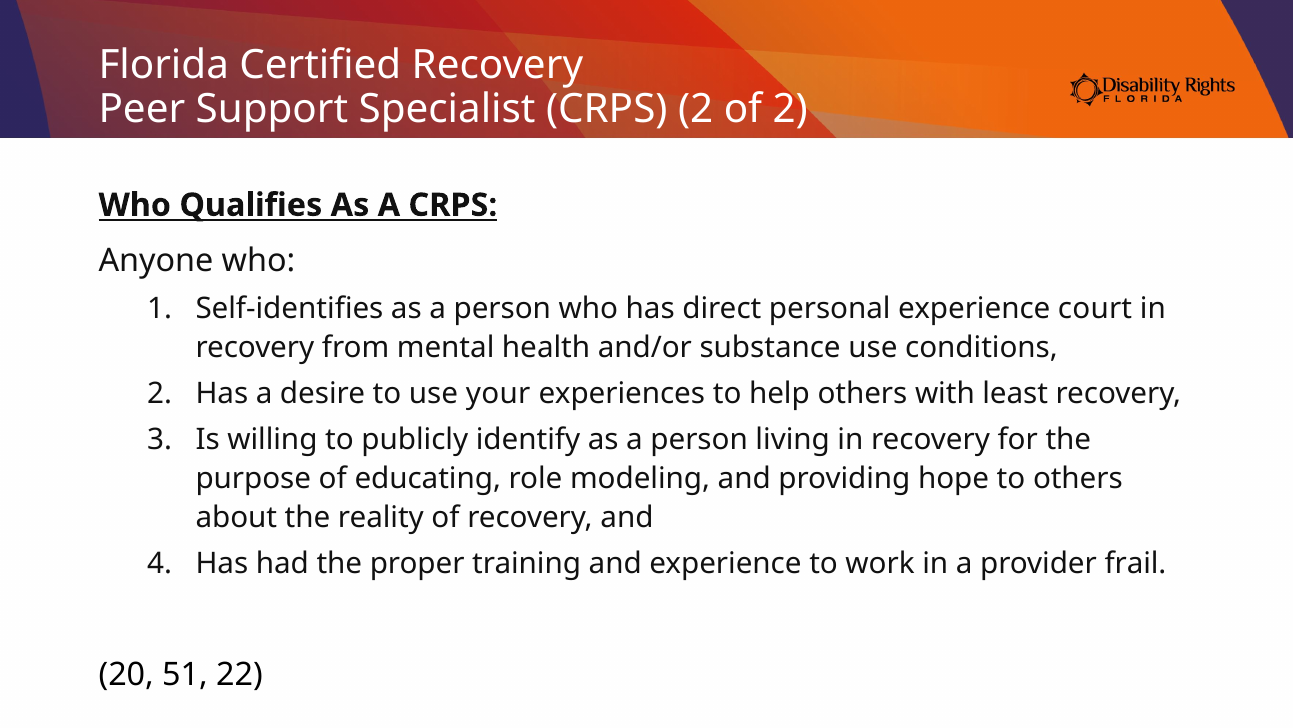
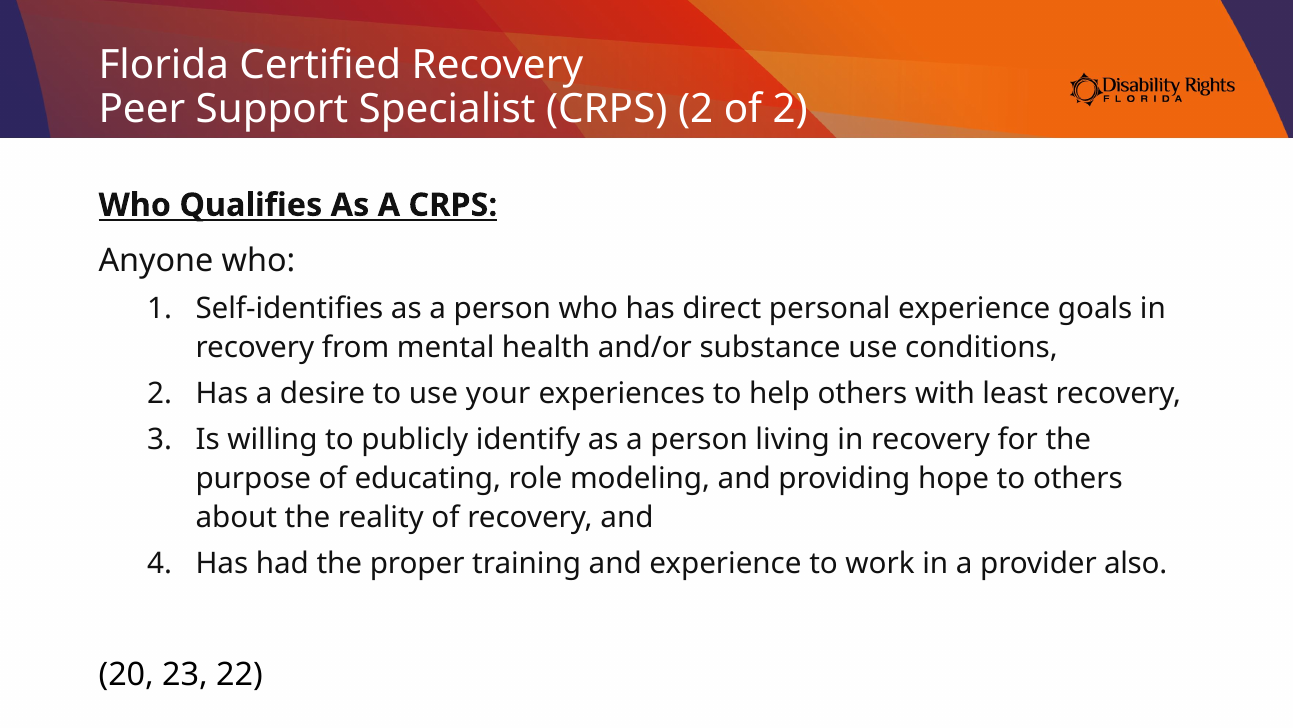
court: court -> goals
frail: frail -> also
51: 51 -> 23
